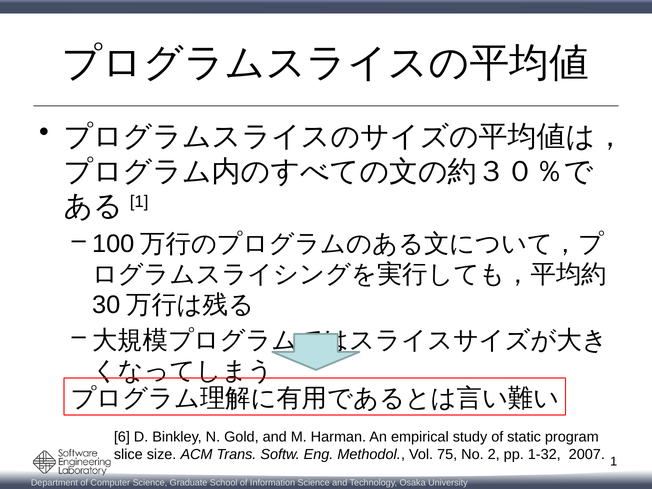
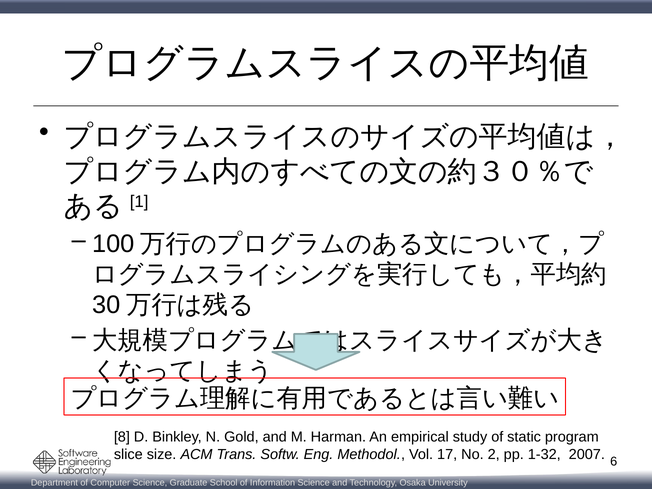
6: 6 -> 8
75: 75 -> 17
1: 1 -> 6
